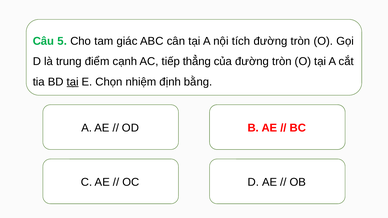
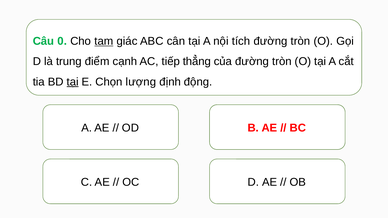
5: 5 -> 0
tam underline: none -> present
nhiệm: nhiệm -> lượng
bằng: bằng -> động
